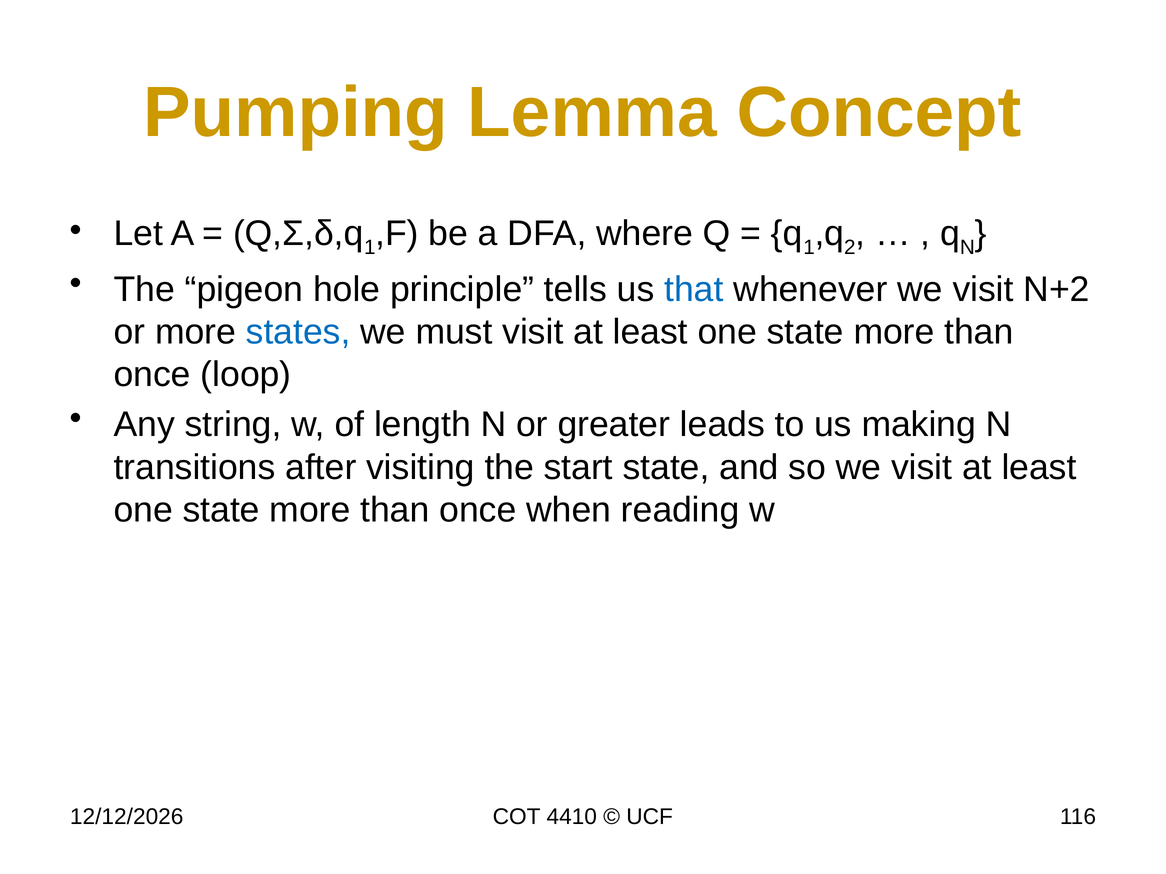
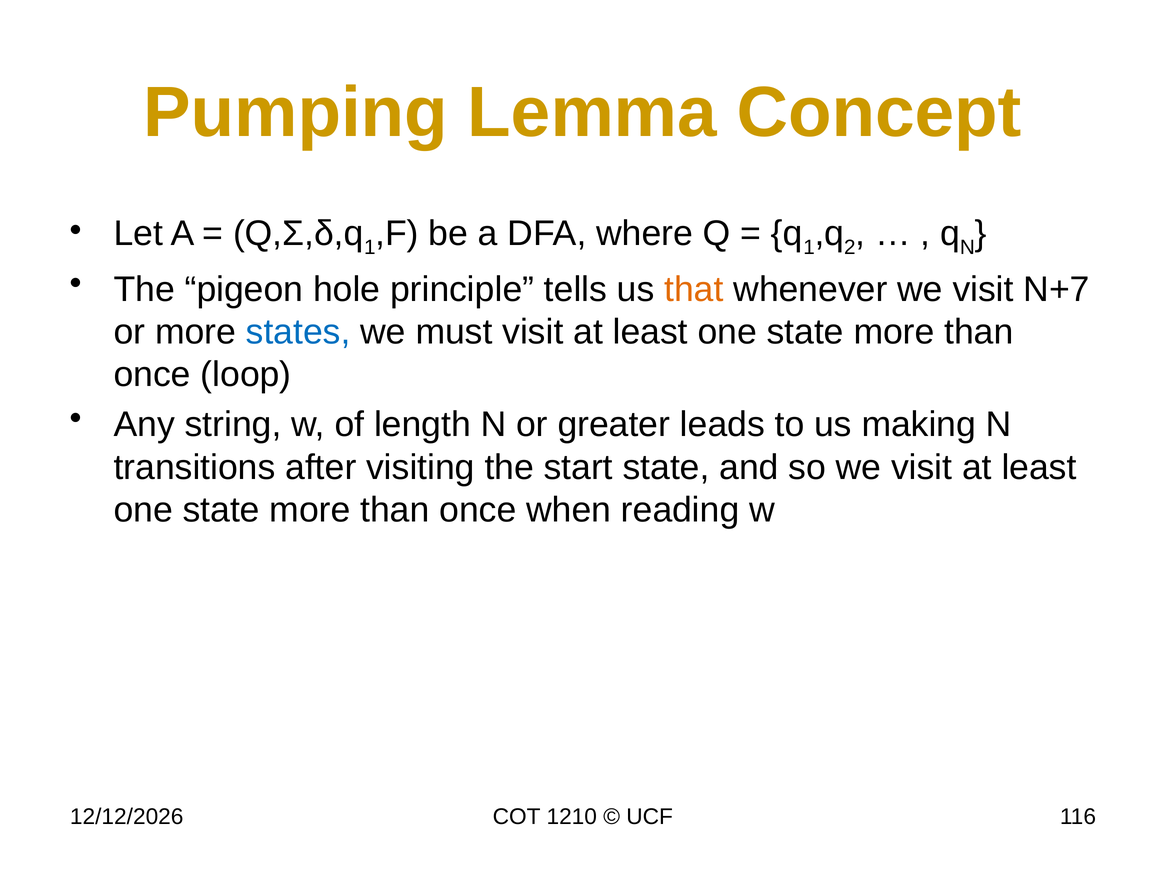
that colour: blue -> orange
N+2: N+2 -> N+7
4410: 4410 -> 1210
